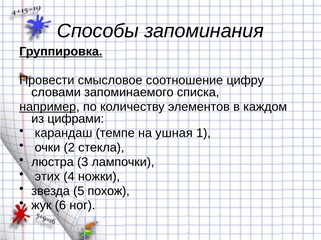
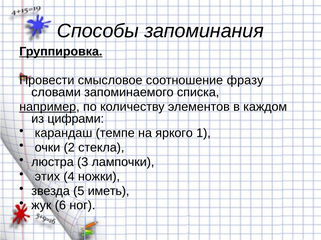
цифру: цифру -> фразу
ушная: ушная -> яркого
похож: похож -> иметь
